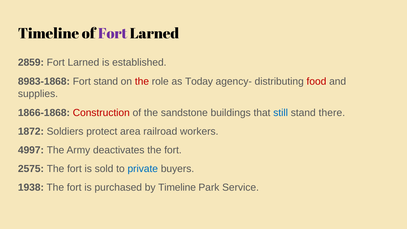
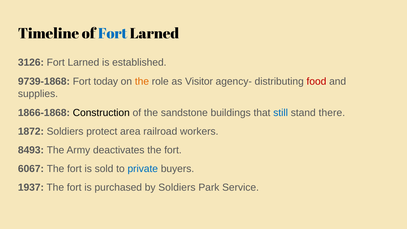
Fort at (113, 34) colour: purple -> blue
2859: 2859 -> 3126
8983-1868: 8983-1868 -> 9739-1868
Fort stand: stand -> today
the at (142, 81) colour: red -> orange
Today: Today -> Visitor
Construction colour: red -> black
4997: 4997 -> 8493
2575: 2575 -> 6067
1938: 1938 -> 1937
by Timeline: Timeline -> Soldiers
